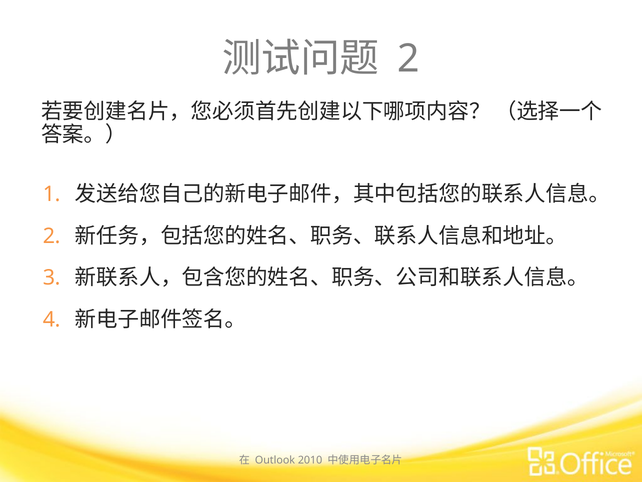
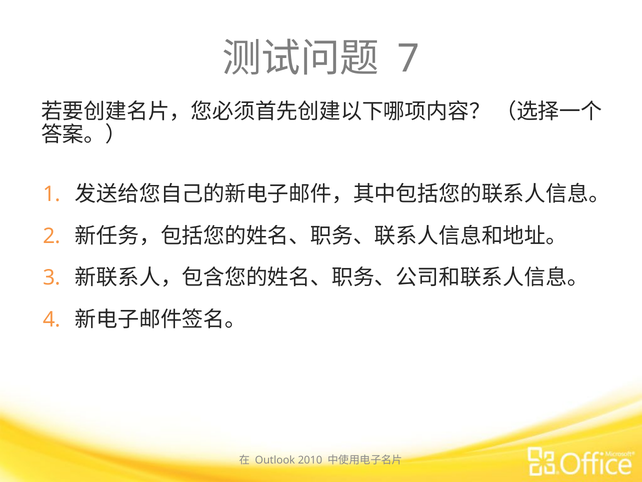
2 at (409, 59): 2 -> 7
